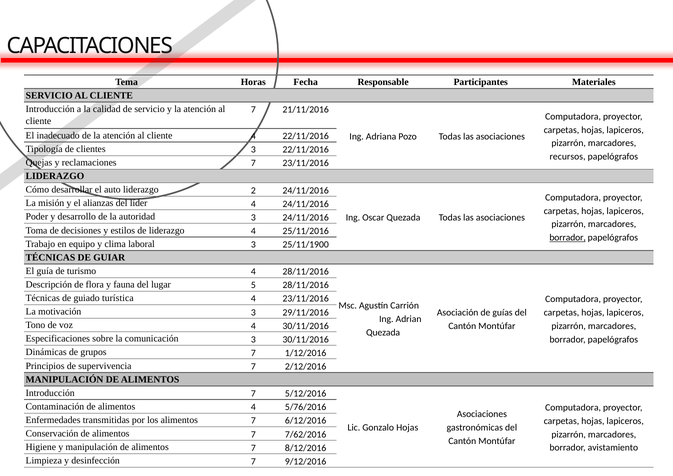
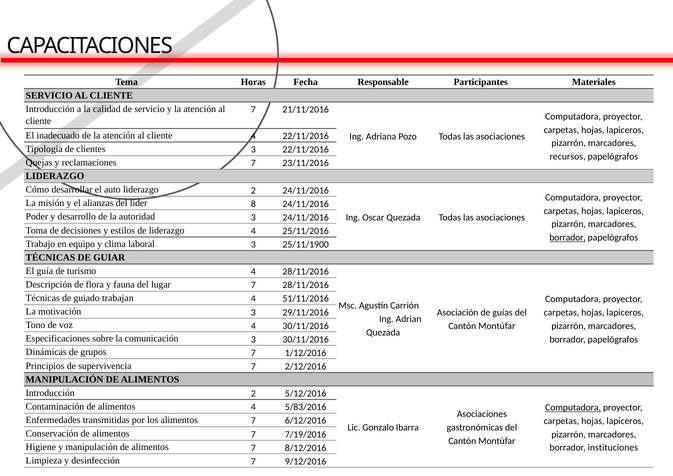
líder 4: 4 -> 8
lugar 5: 5 -> 7
turística: turística -> trabajan
4 23/11/2016: 23/11/2016 -> 51/11/2016
Introducción 7: 7 -> 2
5/76/2016: 5/76/2016 -> 5/83/2016
Computadora at (573, 407) underline: none -> present
Gonzalo Hojas: Hojas -> Ibarra
7/62/2016: 7/62/2016 -> 7/19/2016
avistamiento: avistamiento -> instituciones
